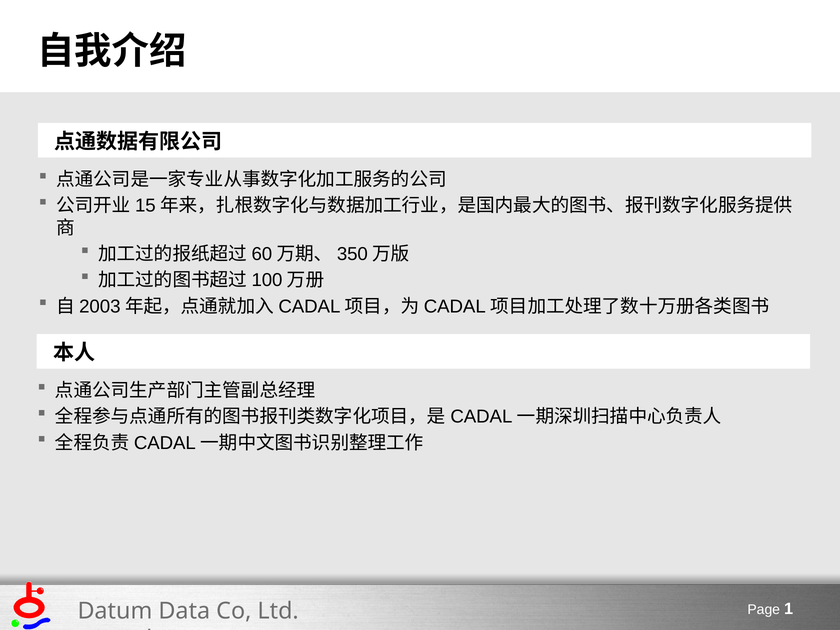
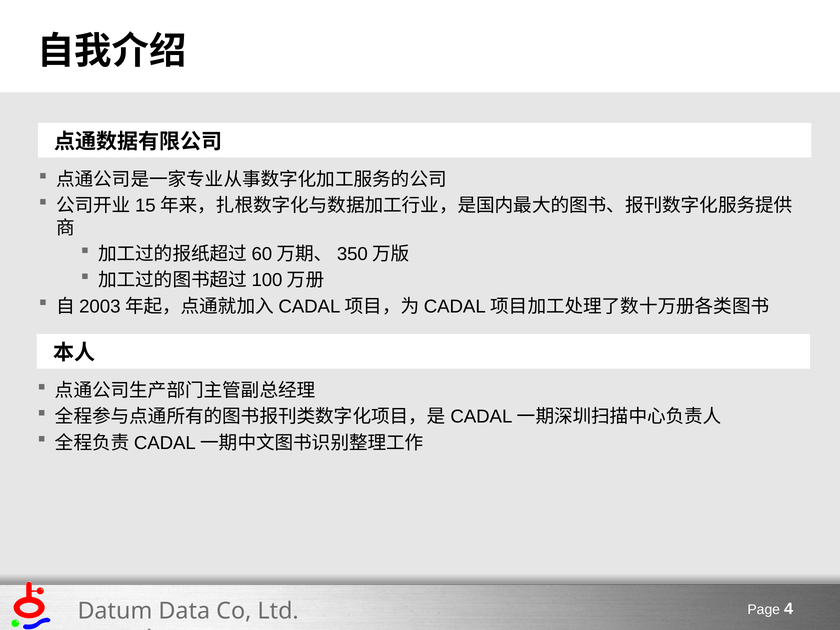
1: 1 -> 4
